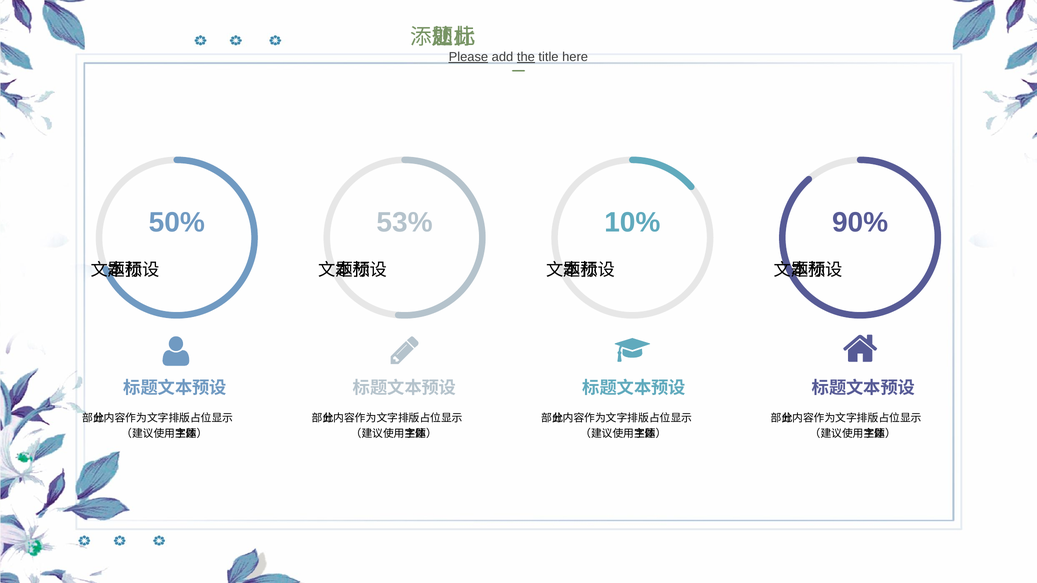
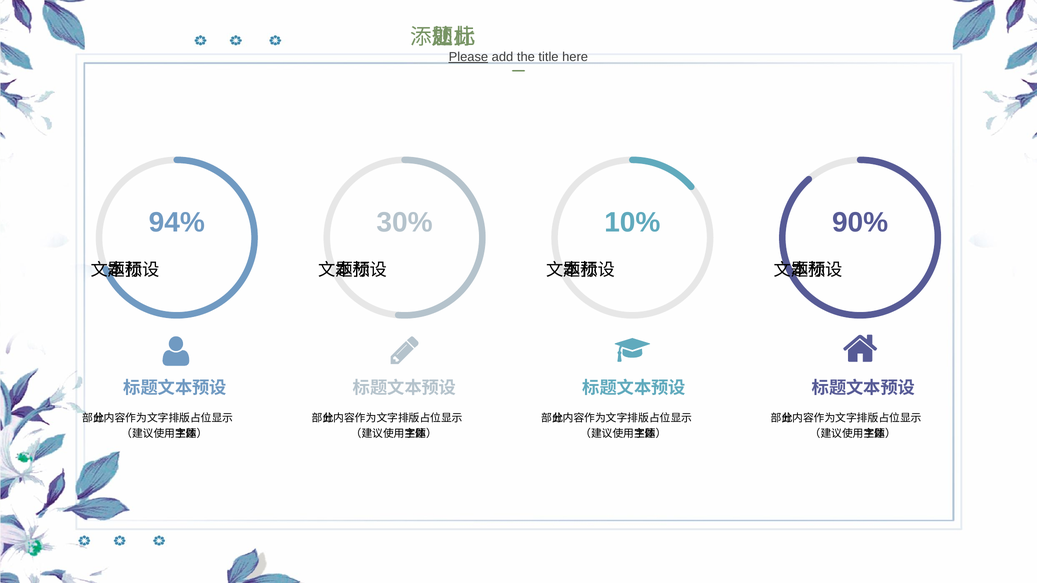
the underline: present -> none
50%: 50% -> 94%
53%: 53% -> 30%
